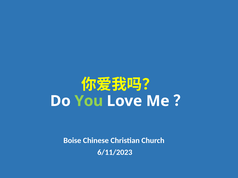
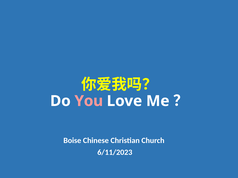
You colour: light green -> pink
